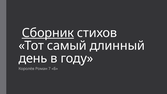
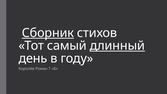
длинный underline: none -> present
